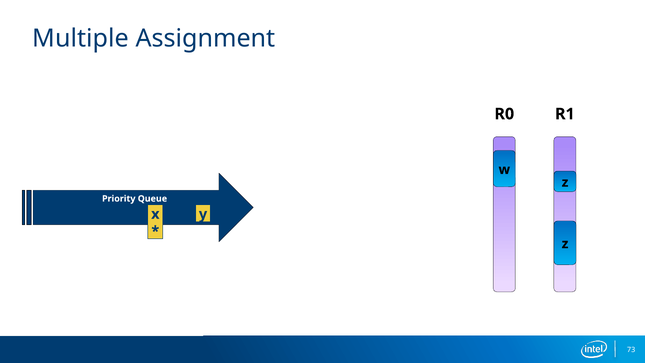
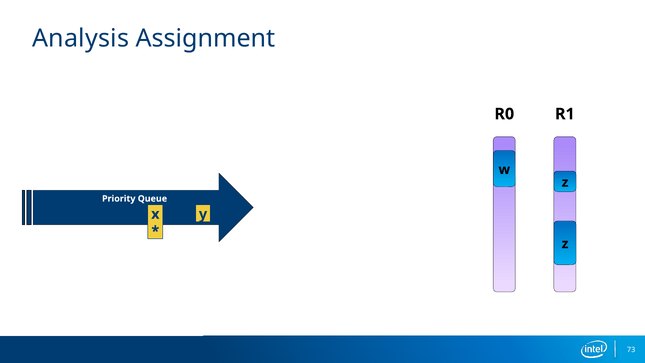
Multiple: Multiple -> Analysis
